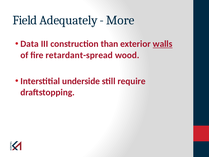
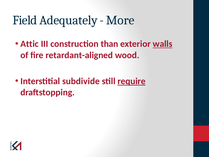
Data: Data -> Attic
retardant-spread: retardant-spread -> retardant-aligned
underside: underside -> subdivide
require underline: none -> present
